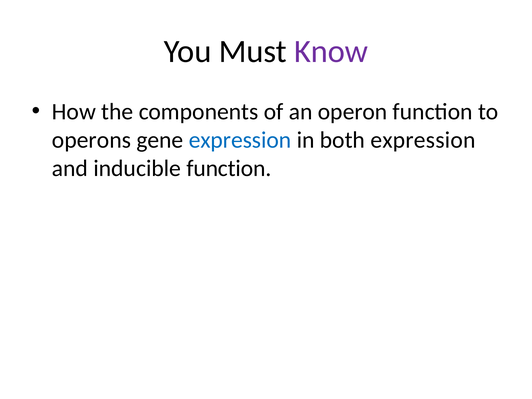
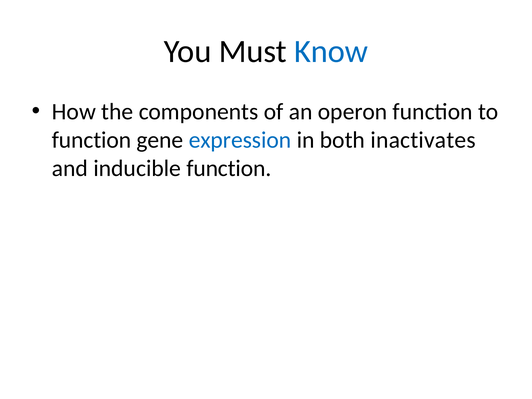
Know colour: purple -> blue
operons at (91, 140): operons -> function
both expression: expression -> inactivates
